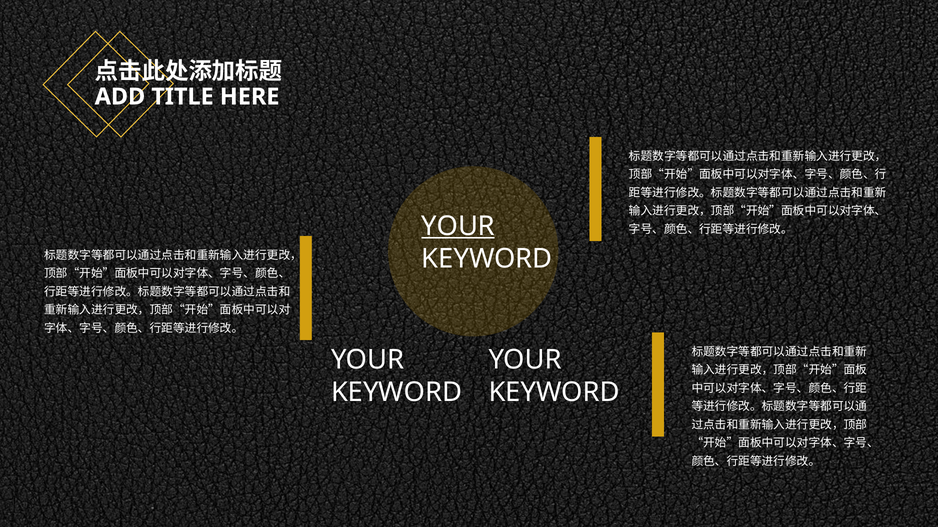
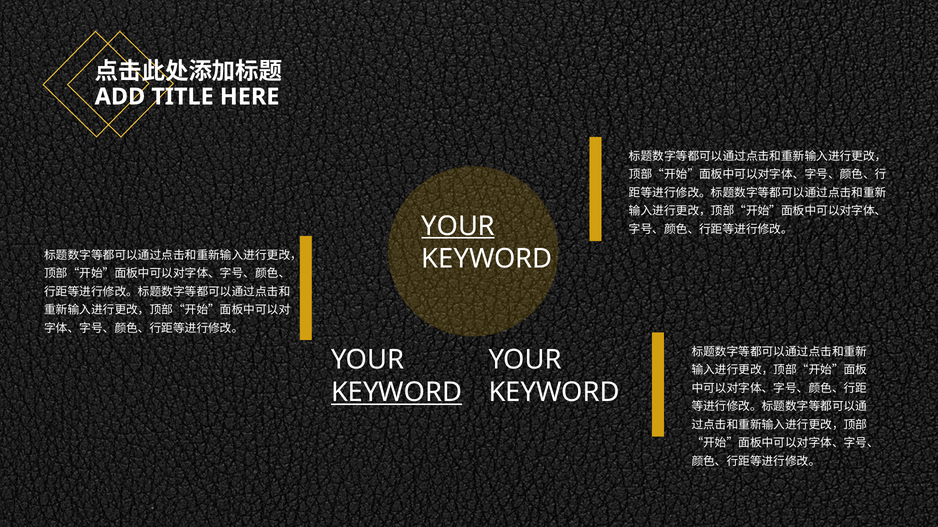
KEYWORD at (397, 393) underline: none -> present
